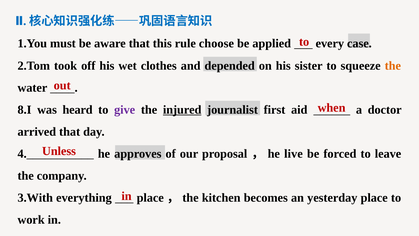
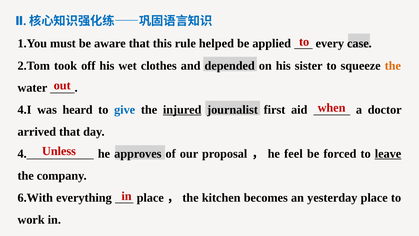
choose: choose -> helped
8.I: 8.I -> 4.I
give colour: purple -> blue
live: live -> feel
leave underline: none -> present
3.With: 3.With -> 6.With
